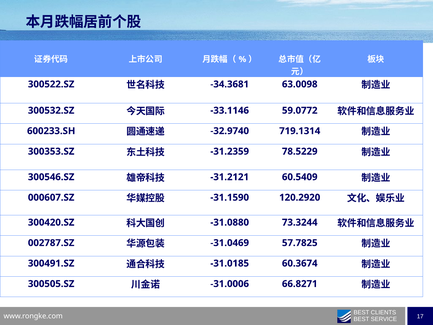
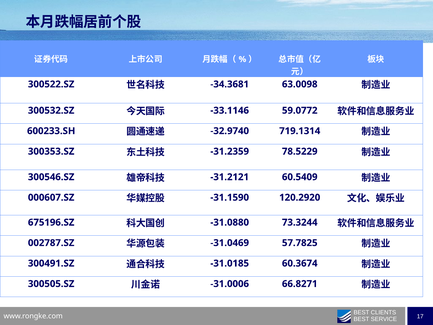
300420.SZ: 300420.SZ -> 675196.SZ
